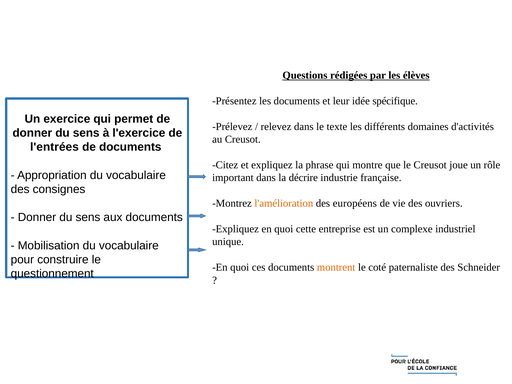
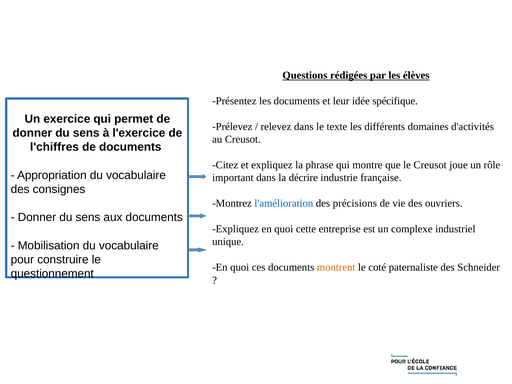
l'entrées: l'entrées -> l'chiffres
l'amélioration colour: orange -> blue
européens: européens -> précisions
